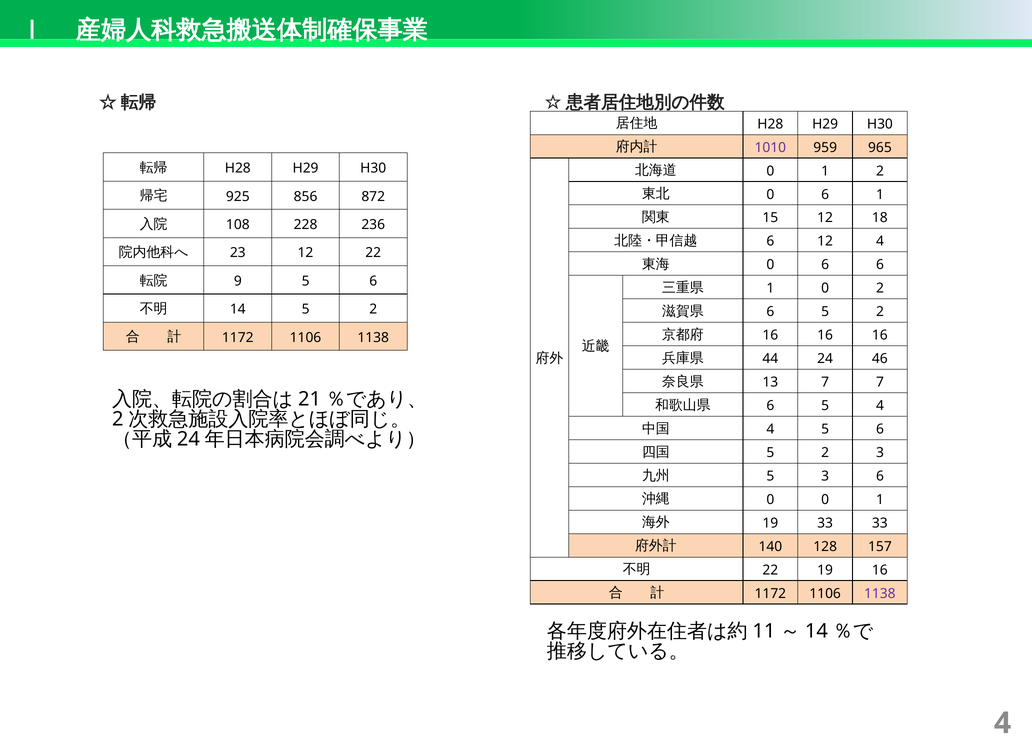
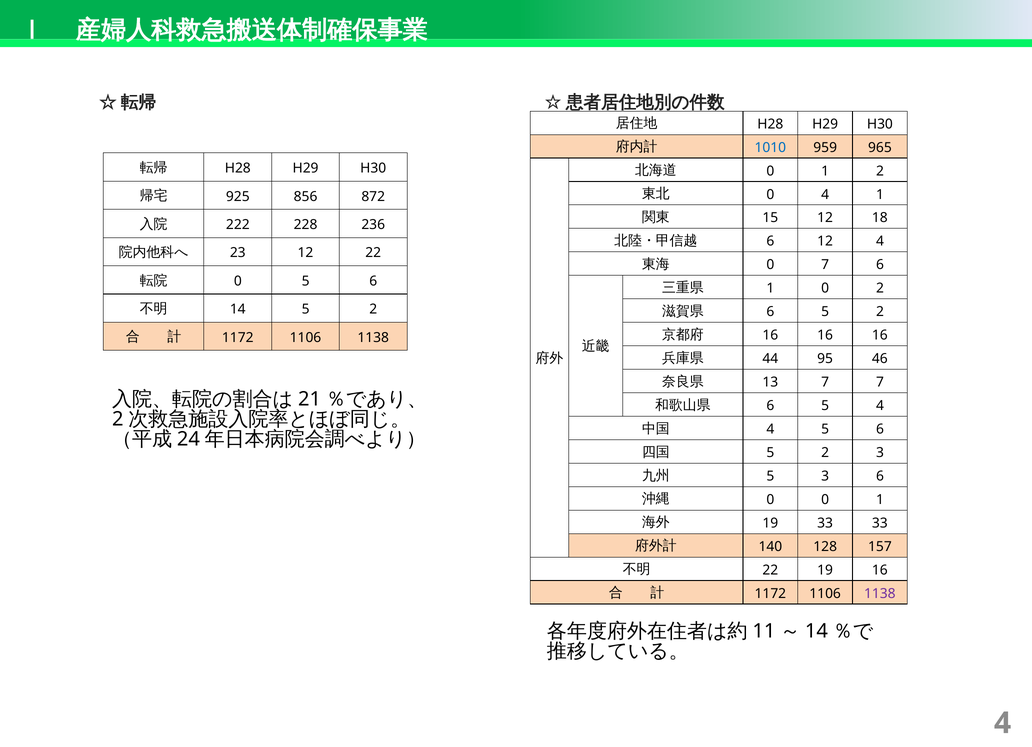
1010 colour: purple -> blue
6 at (825, 195): 6 -> 4
108: 108 -> 222
6 at (825, 265): 6 -> 7
9 at (238, 281): 9 -> 0
24: 24 -> 95
